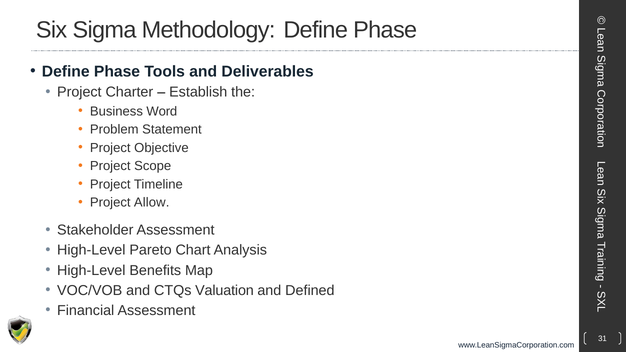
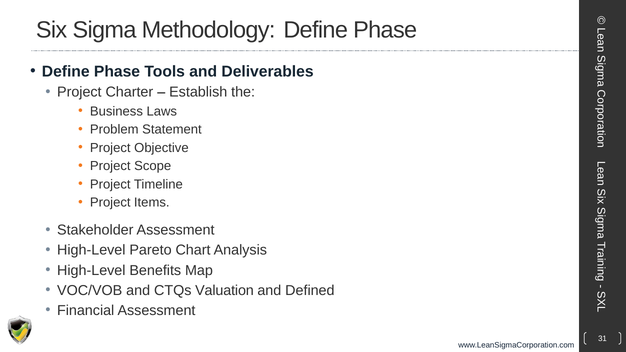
Word: Word -> Laws
Allow: Allow -> Items
